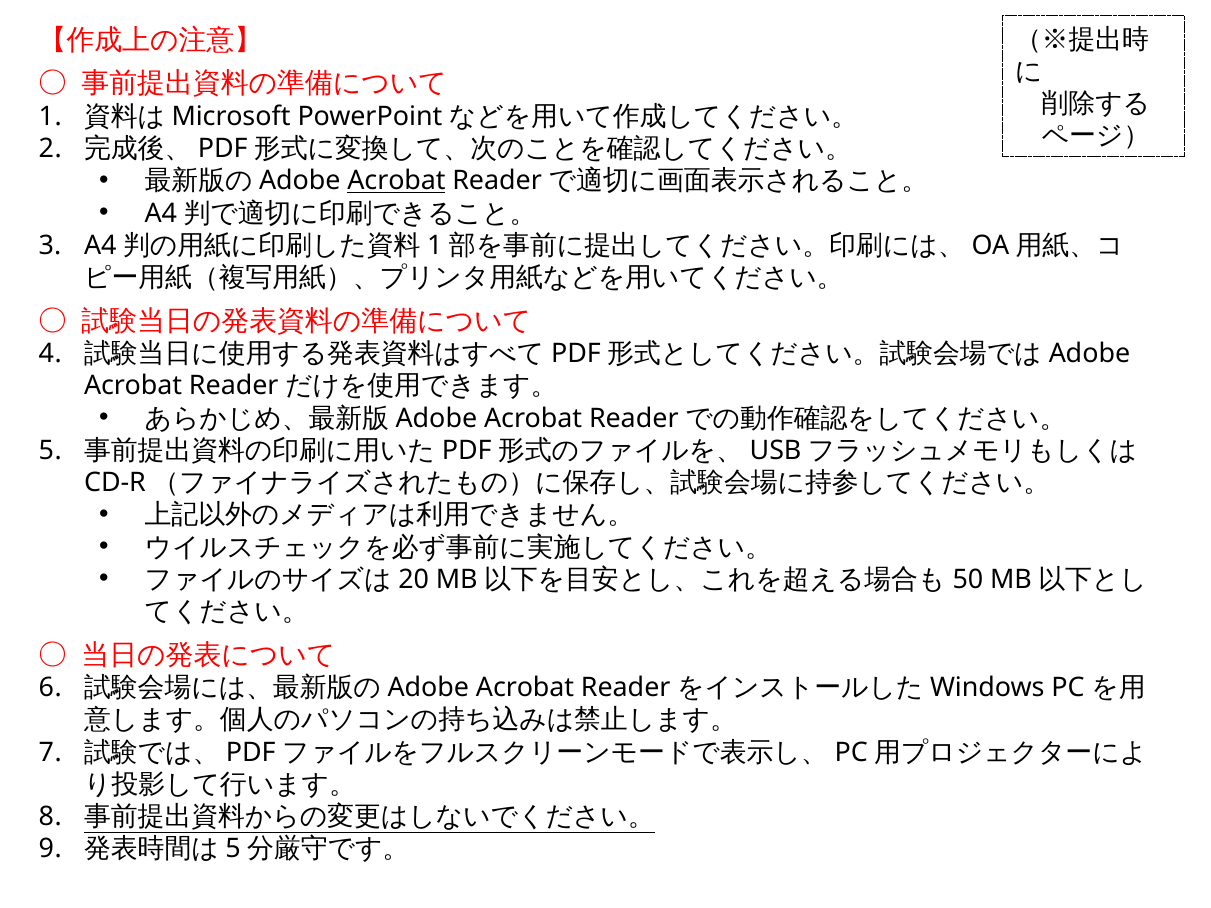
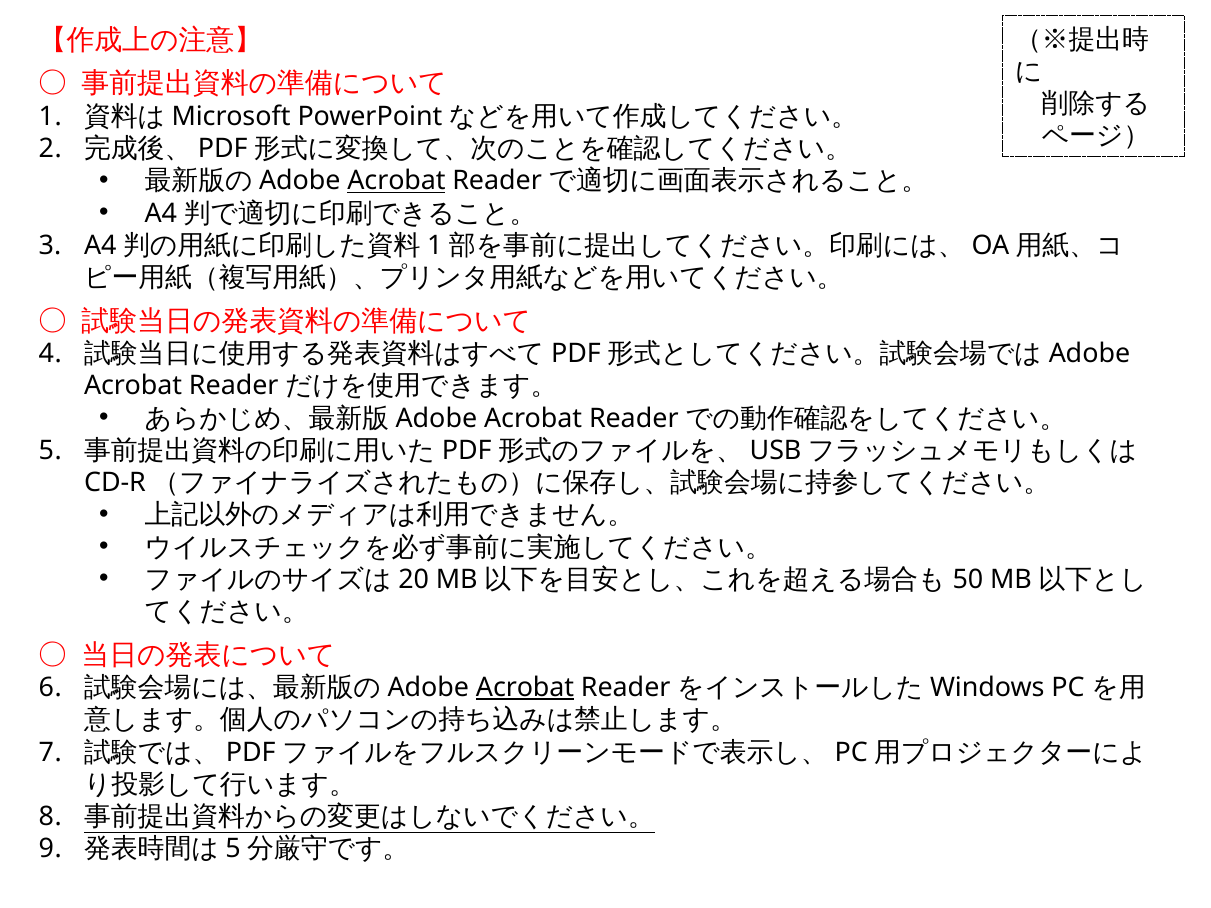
Acrobat at (525, 688) underline: none -> present
